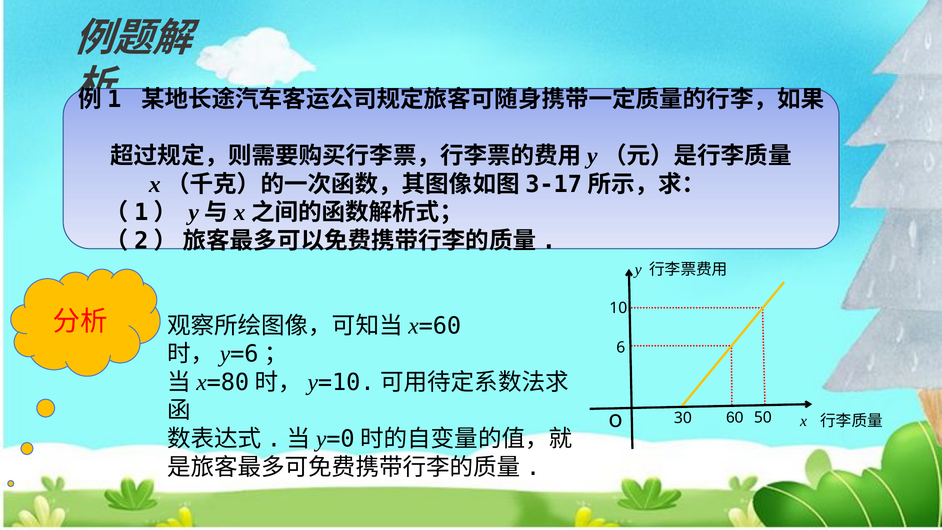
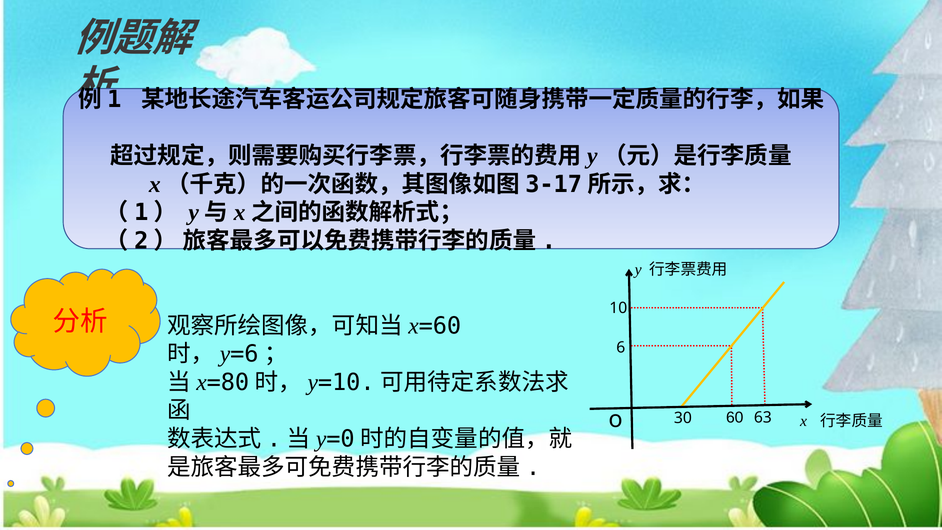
50: 50 -> 63
